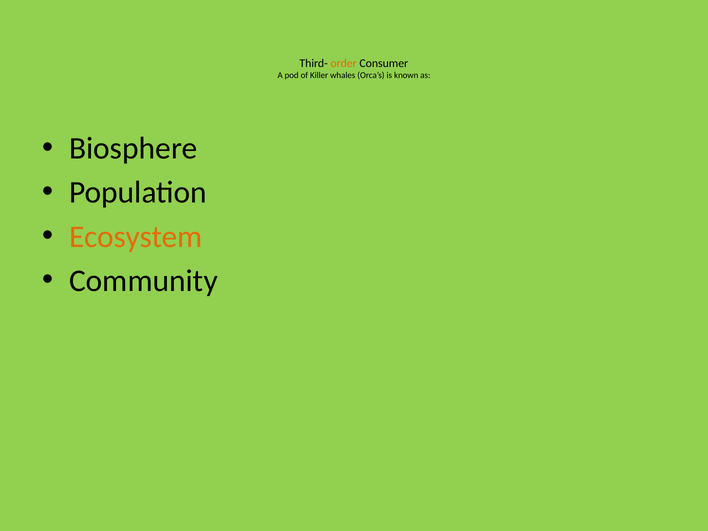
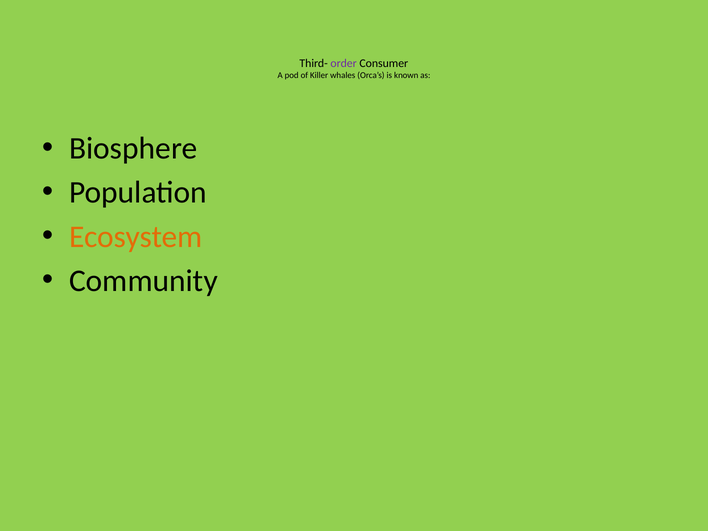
order colour: orange -> purple
